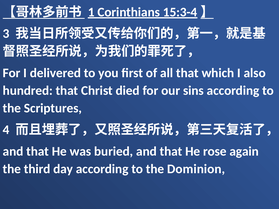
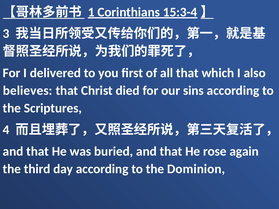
hundred: hundred -> believes
